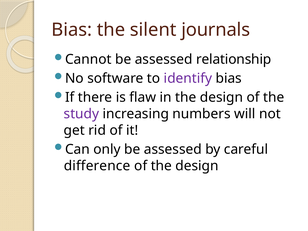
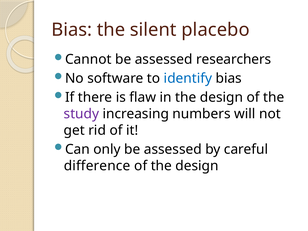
journals: journals -> placebo
relationship: relationship -> researchers
identify colour: purple -> blue
